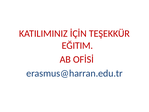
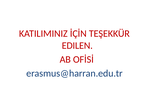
EĞITIM: EĞITIM -> EDILEN
